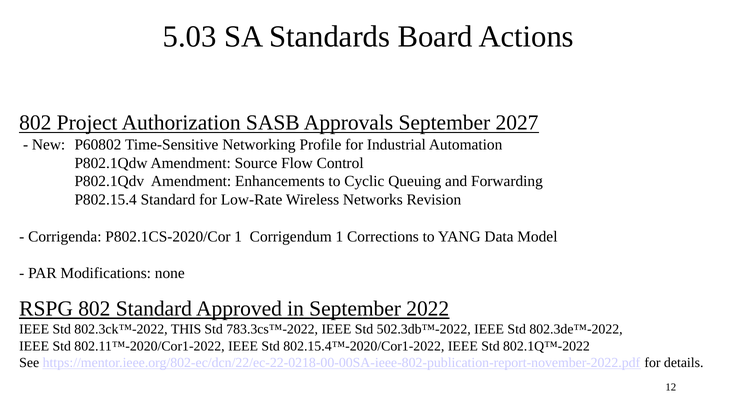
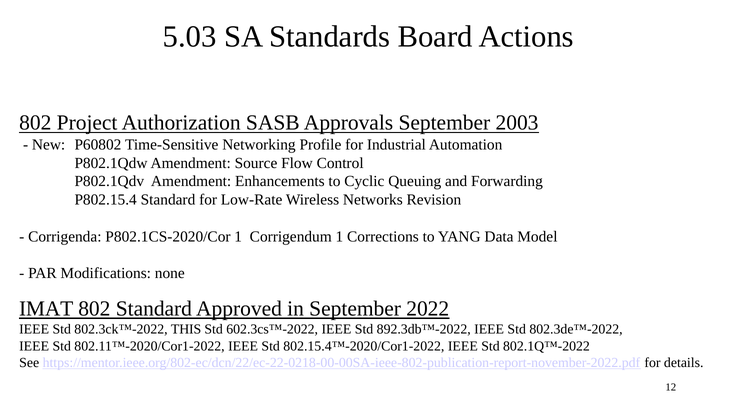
2027: 2027 -> 2003
RSPG: RSPG -> IMAT
783.3cs™-2022: 783.3cs™-2022 -> 602.3cs™-2022
502.3db™-2022: 502.3db™-2022 -> 892.3db™-2022
